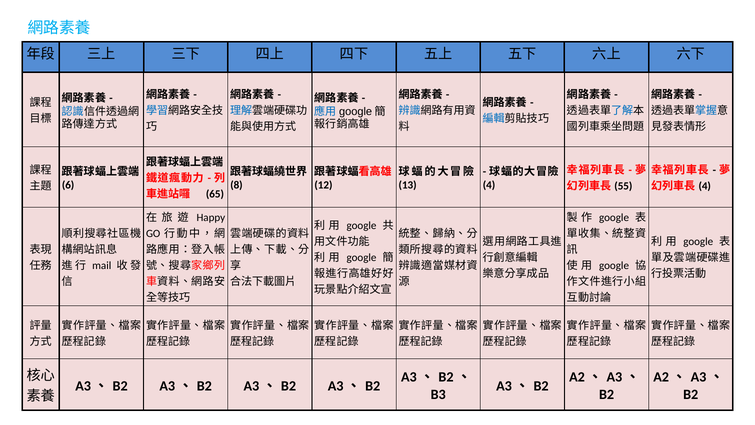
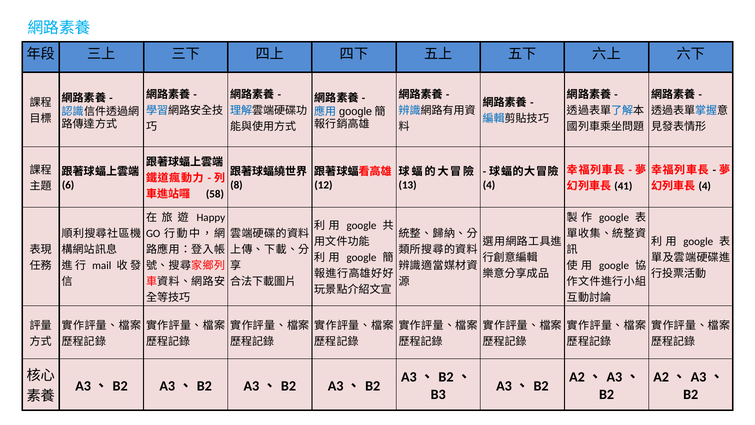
55: 55 -> 41
65: 65 -> 58
